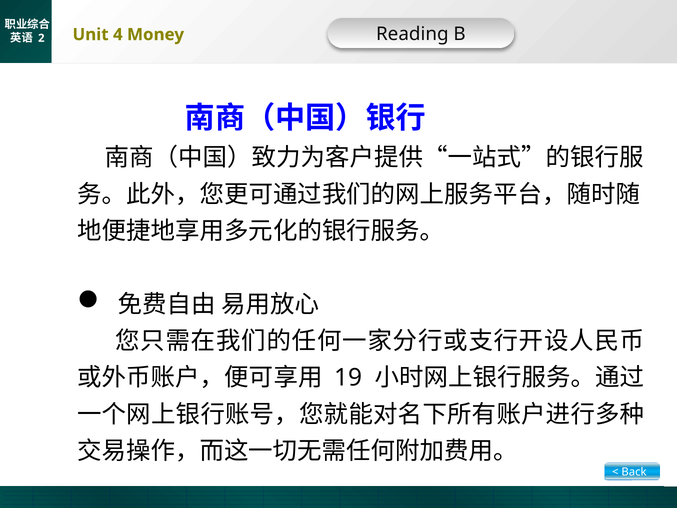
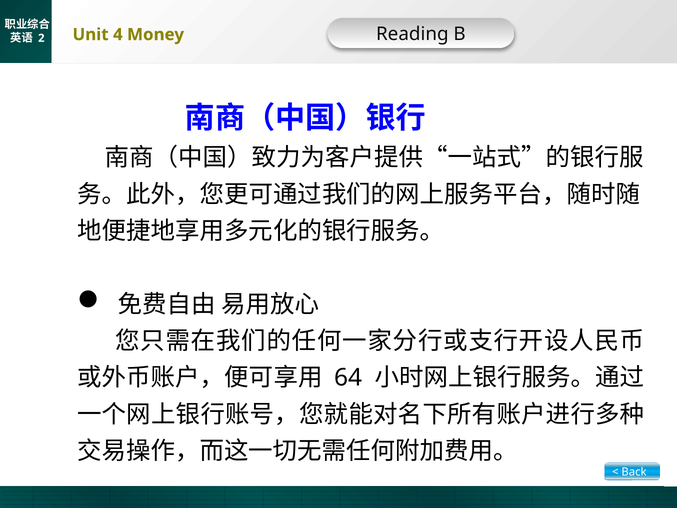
19: 19 -> 64
